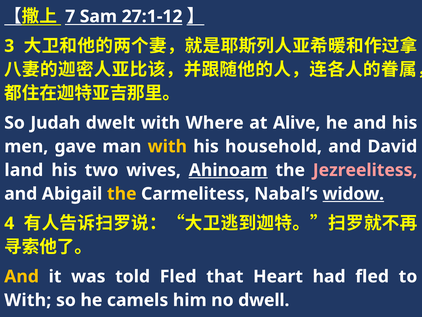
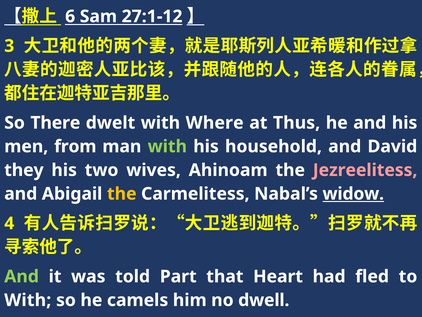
7: 7 -> 6
Judah: Judah -> There
Alive: Alive -> Thus
gave: gave -> from
with at (167, 146) colour: yellow -> light green
land: land -> they
Ahinoam underline: present -> none
And at (22, 276) colour: yellow -> light green
told Fled: Fled -> Part
